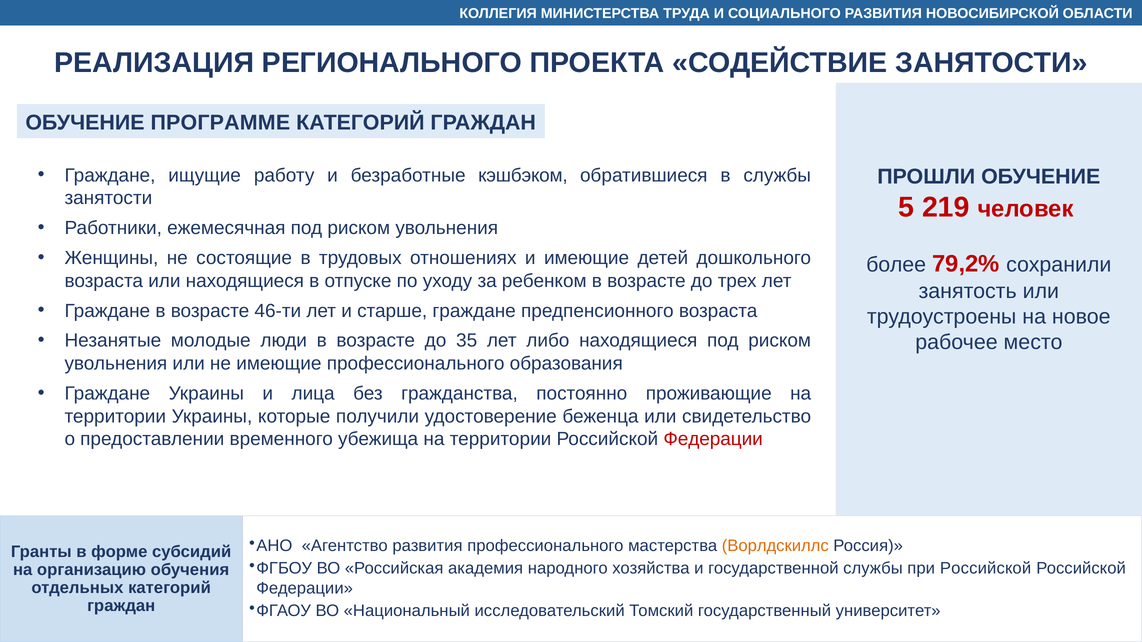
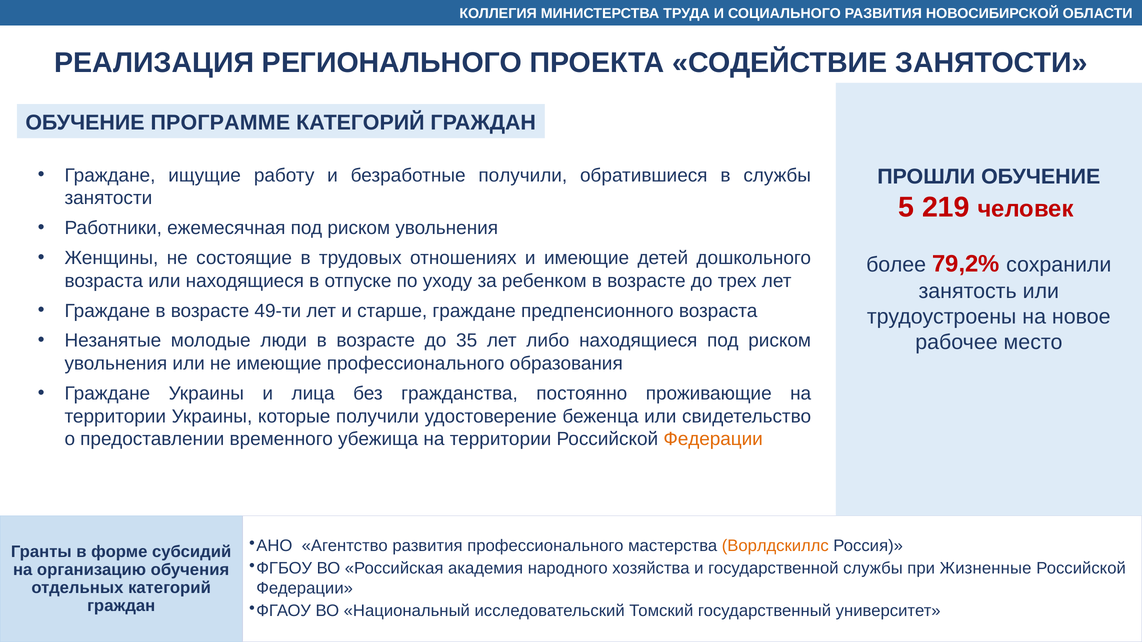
безработные кэшбэком: кэшбэком -> получили
46-ти: 46-ти -> 49-ти
Федерации at (713, 439) colour: red -> orange
при Российской: Российской -> Жизненные
